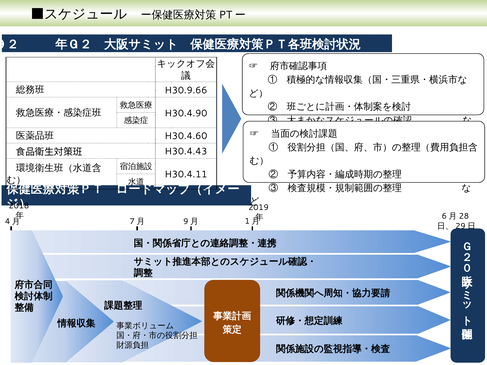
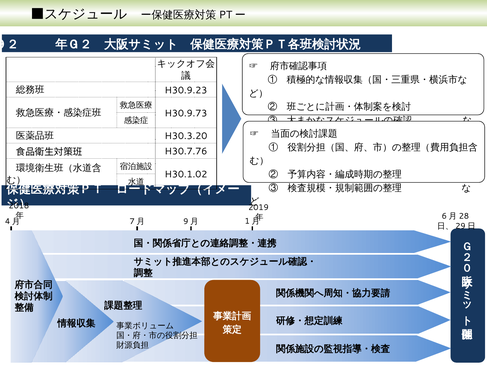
H30.9.66: H30.9.66 -> H30.9.23
H30.4.90: H30.4.90 -> H30.9.73
H30.4.60: H30.4.60 -> H30.3.20
H30.4.43: H30.4.43 -> H30.7.76
H30.4.11: H30.4.11 -> H30.1.02
